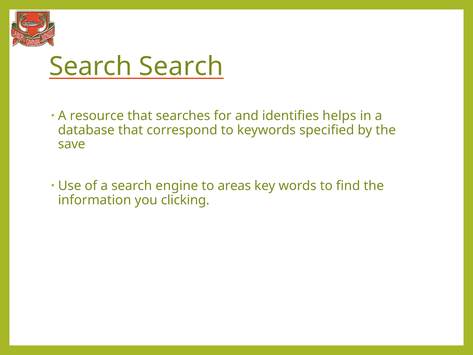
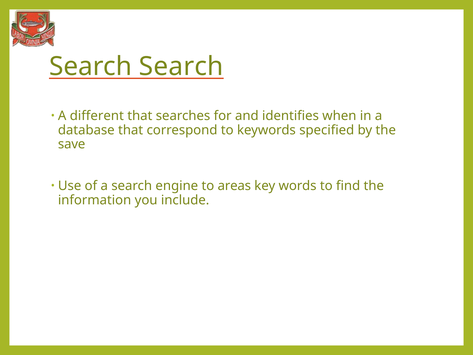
resource: resource -> different
helps: helps -> when
clicking: clicking -> include
